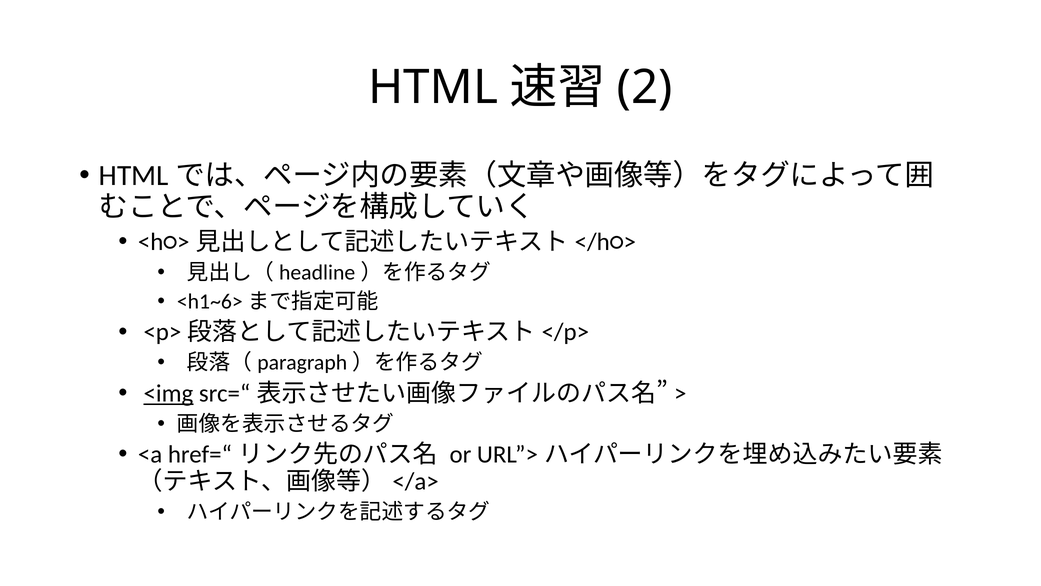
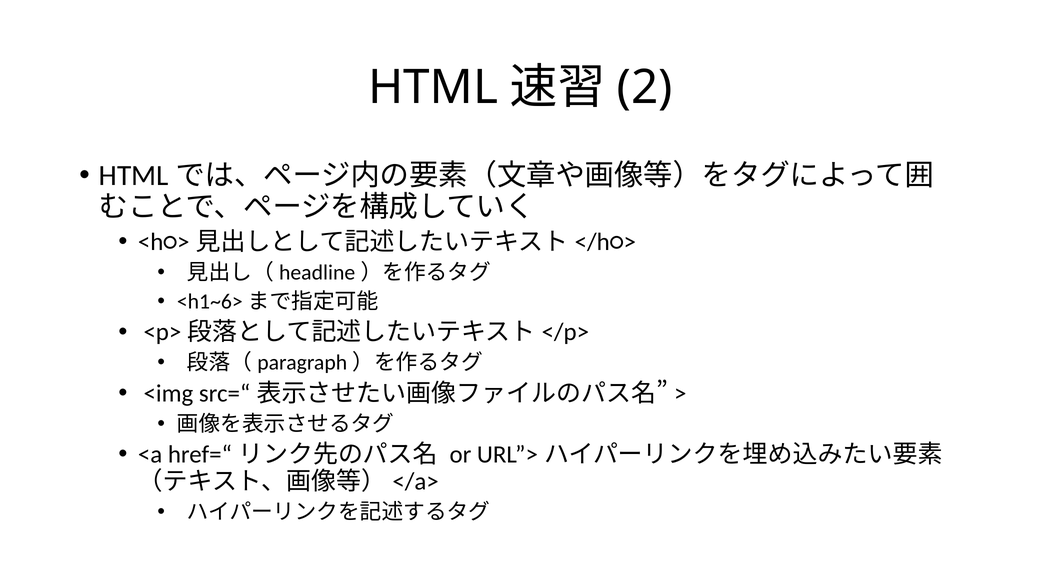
<img underline: present -> none
